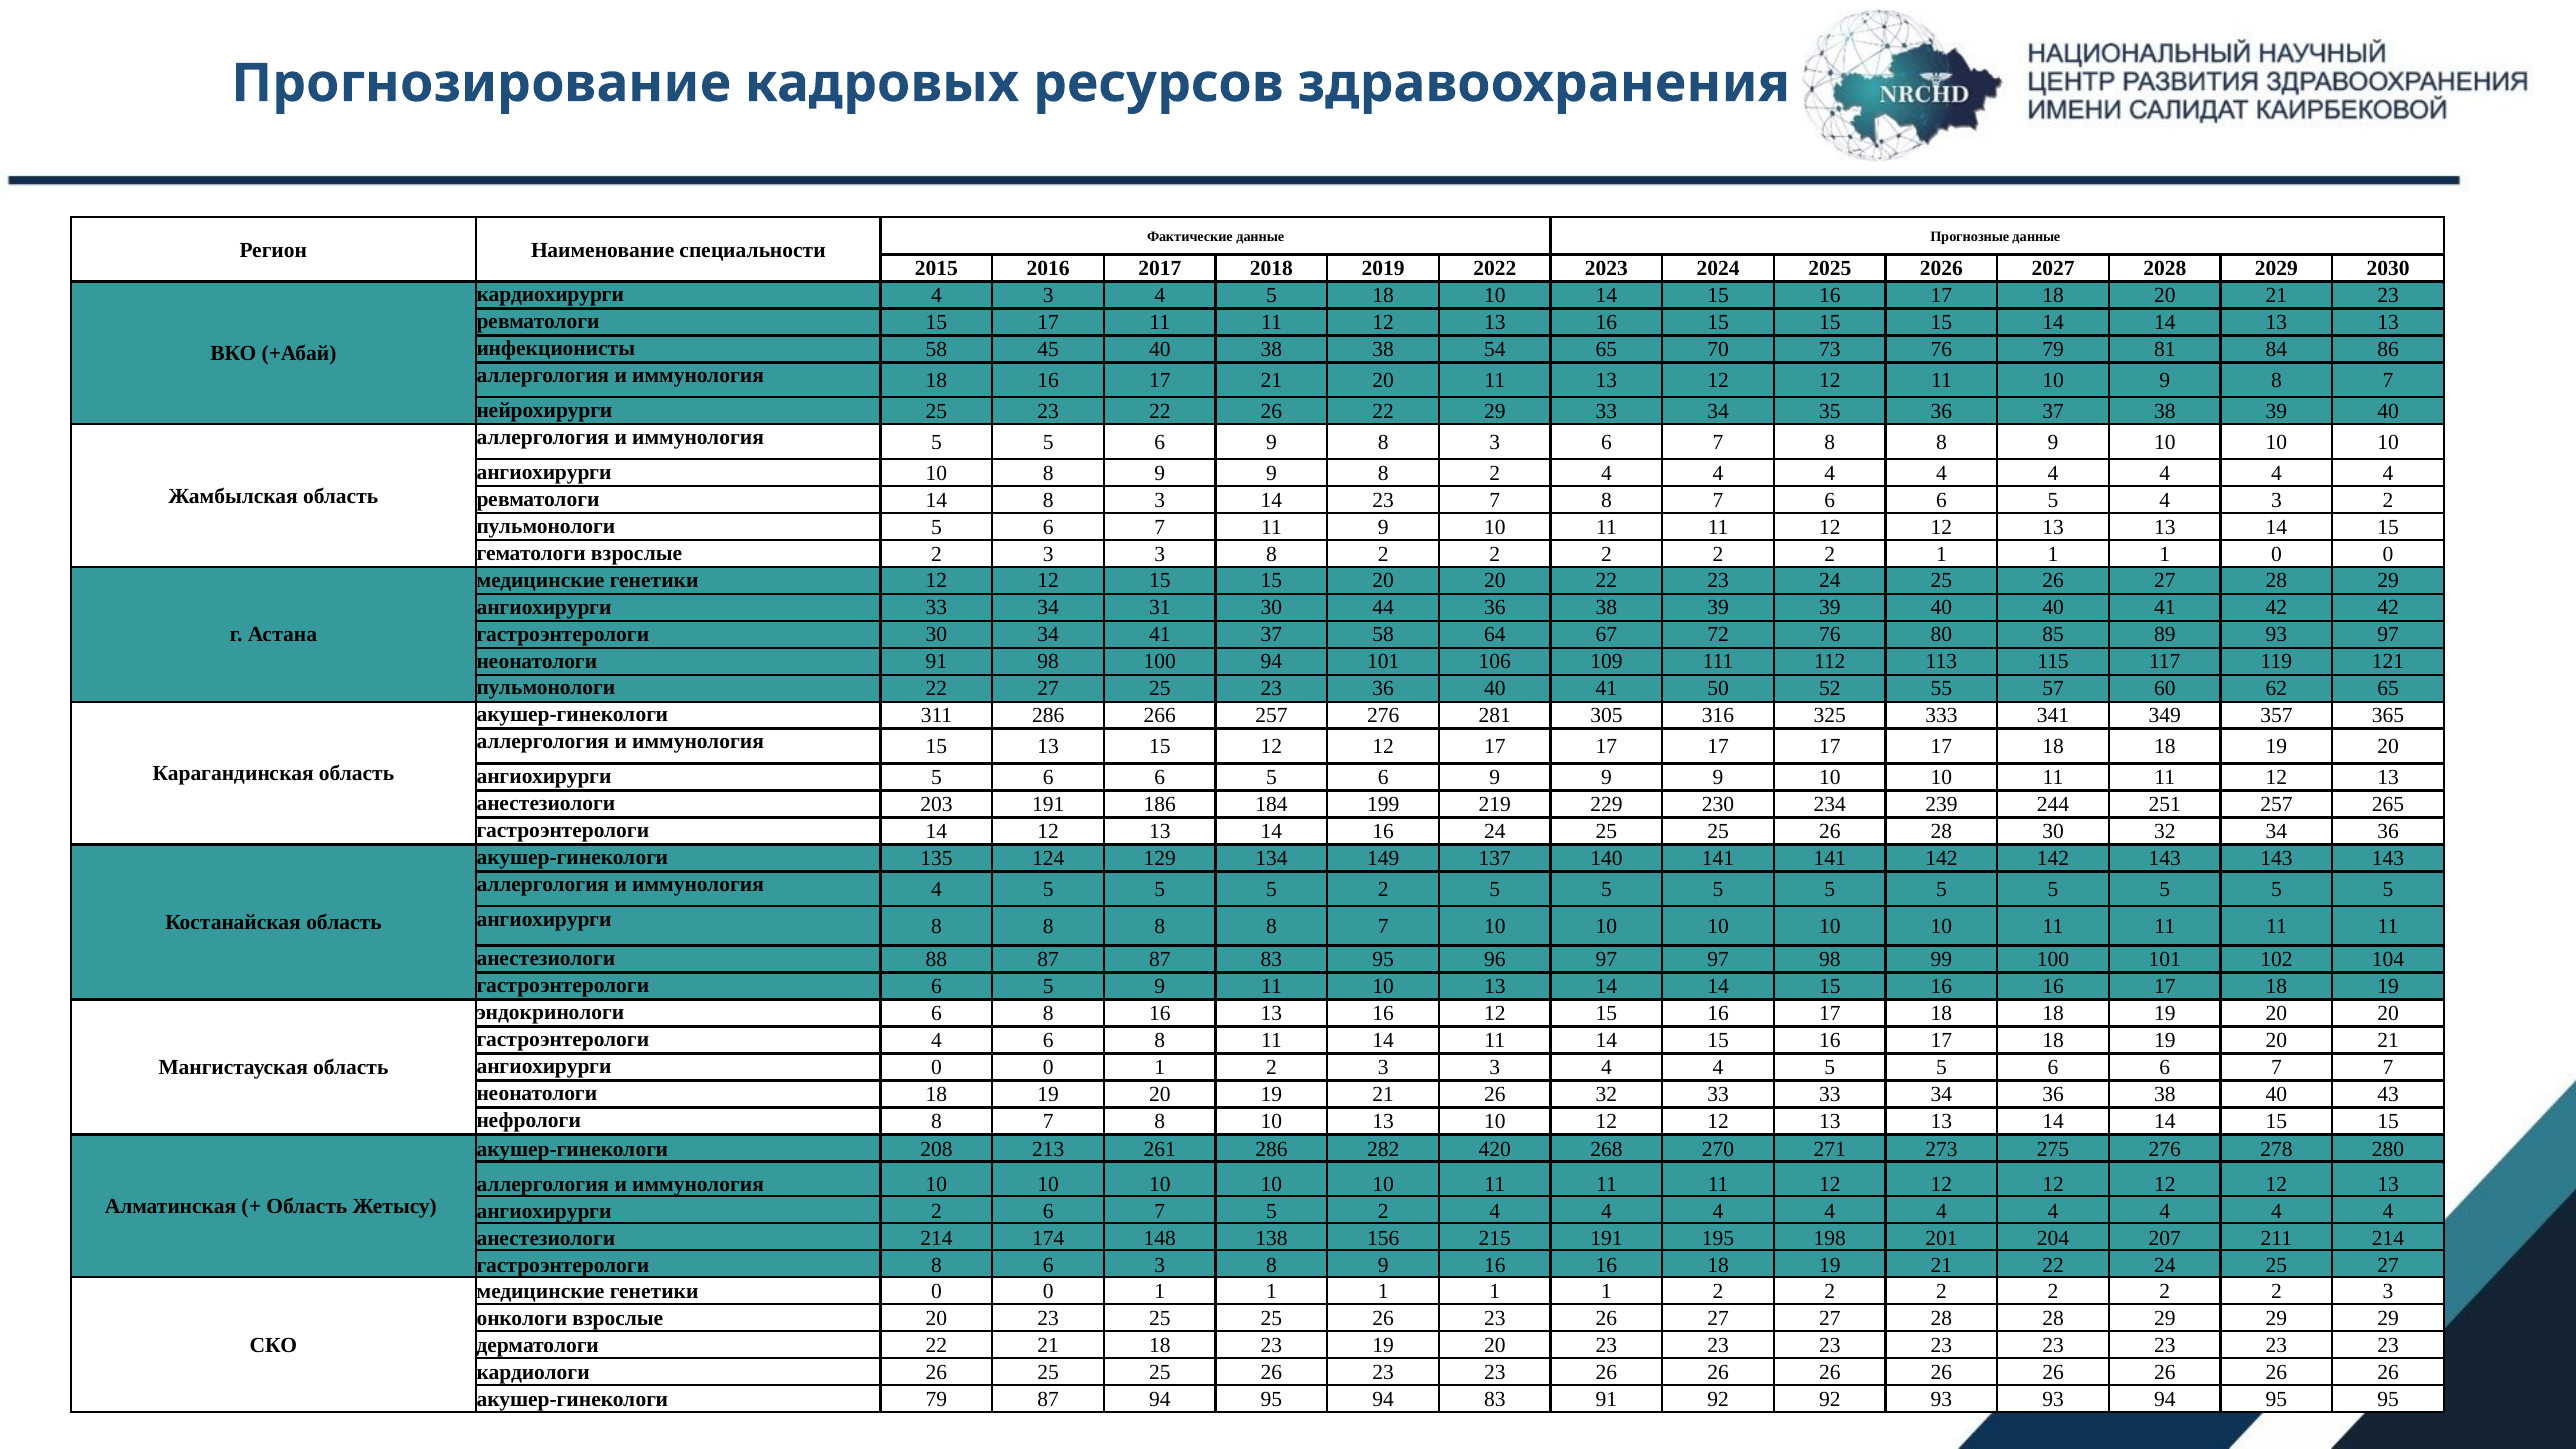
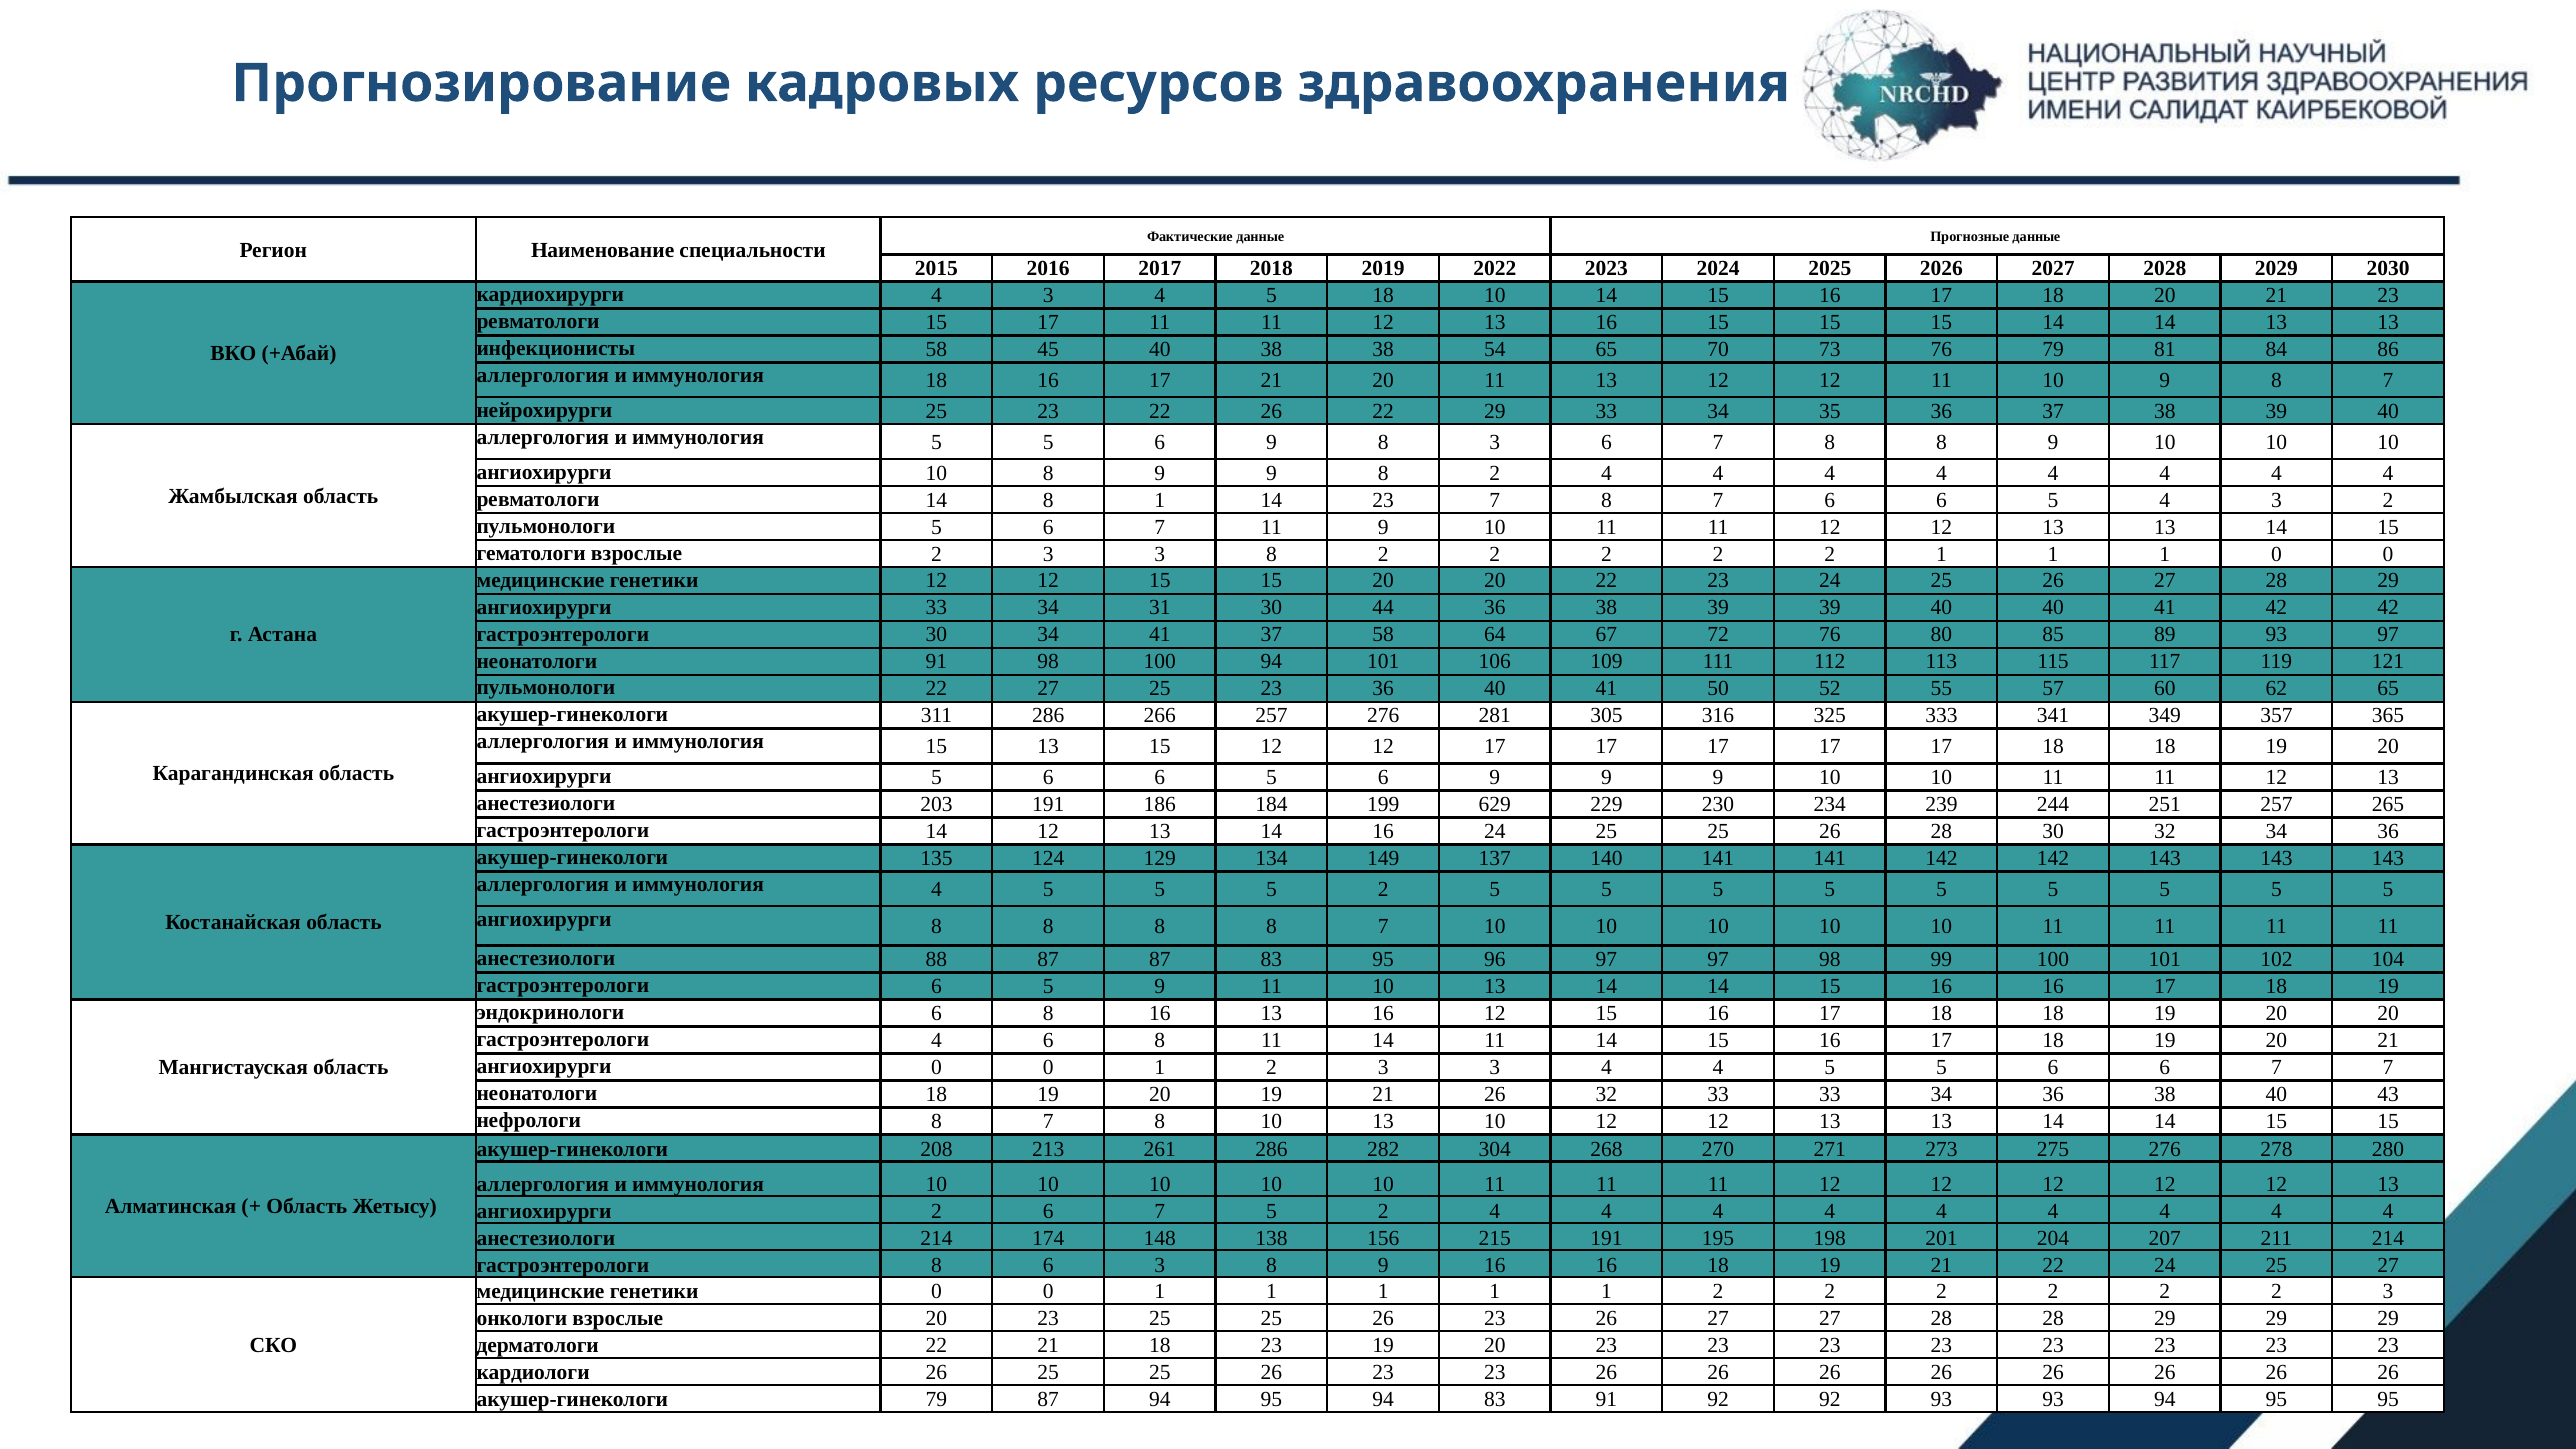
14 8 3: 3 -> 1
219: 219 -> 629
420: 420 -> 304
